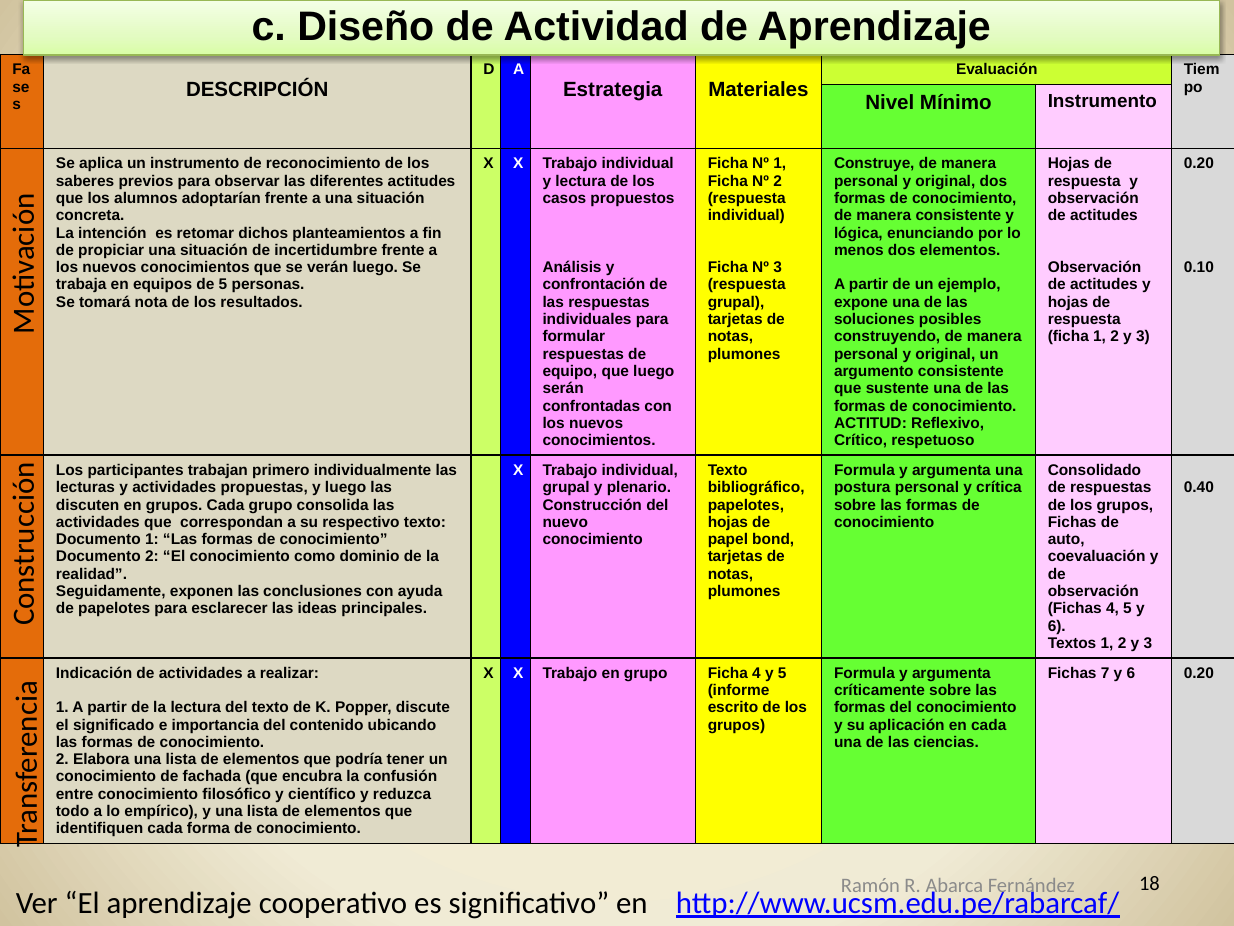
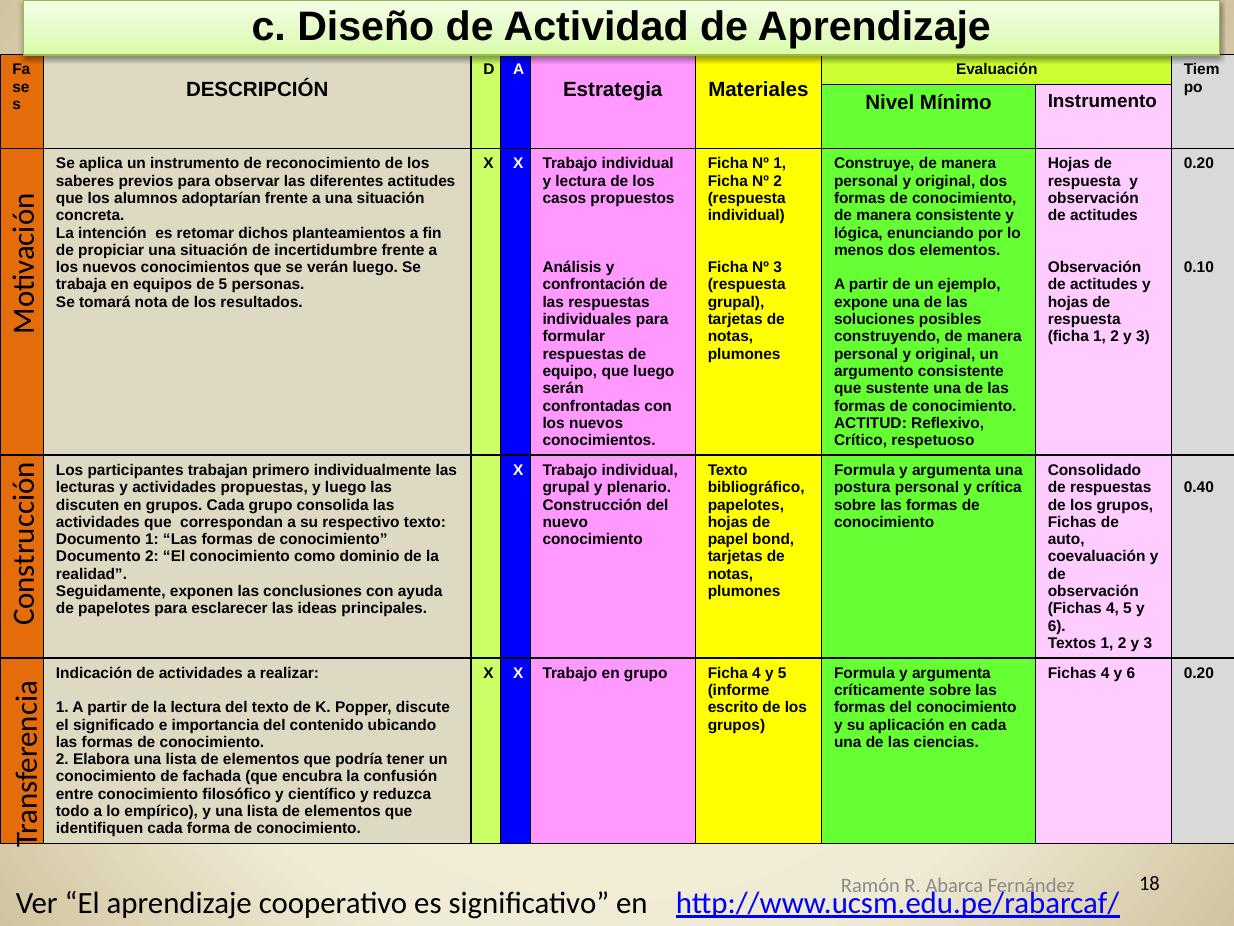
7 at (1105, 673): 7 -> 4
